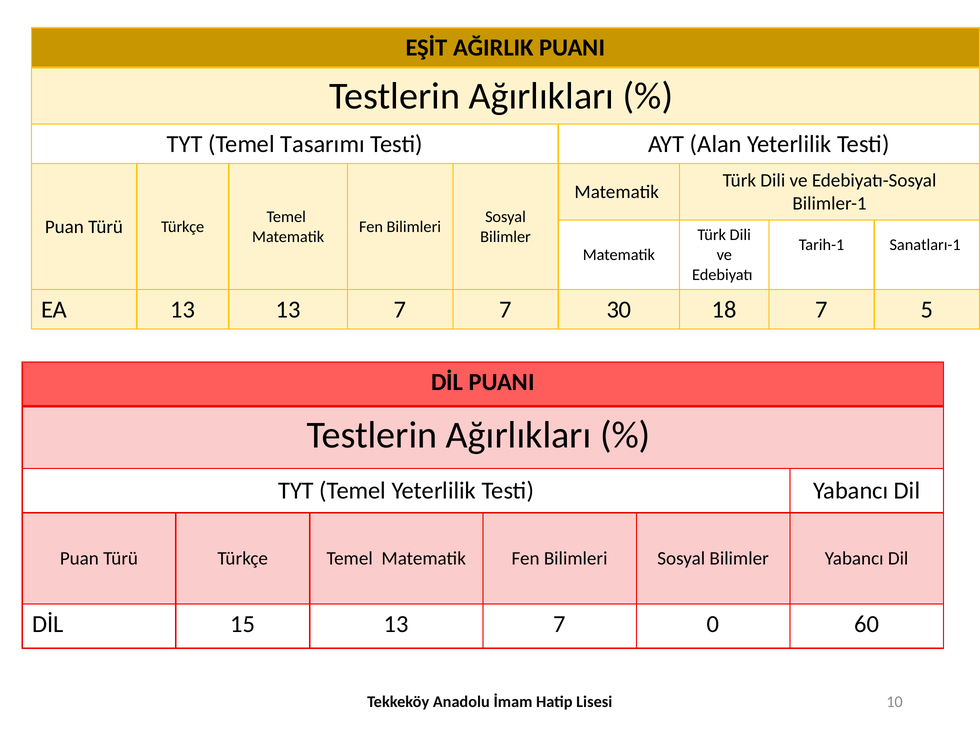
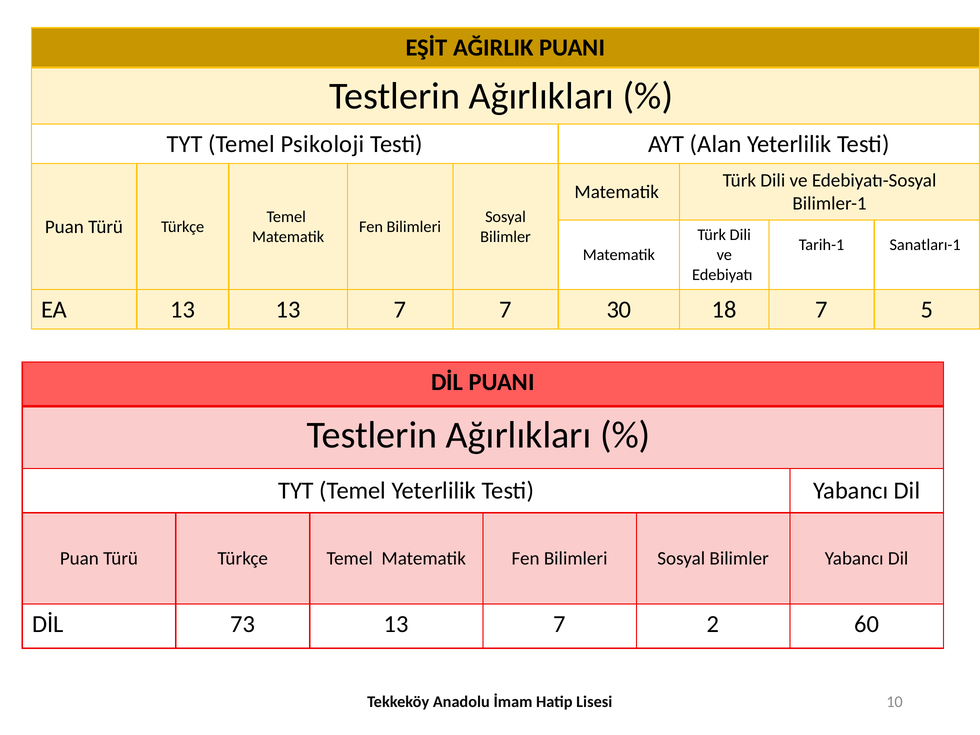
Tasarımı: Tasarımı -> Psikoloji
15: 15 -> 73
0: 0 -> 2
